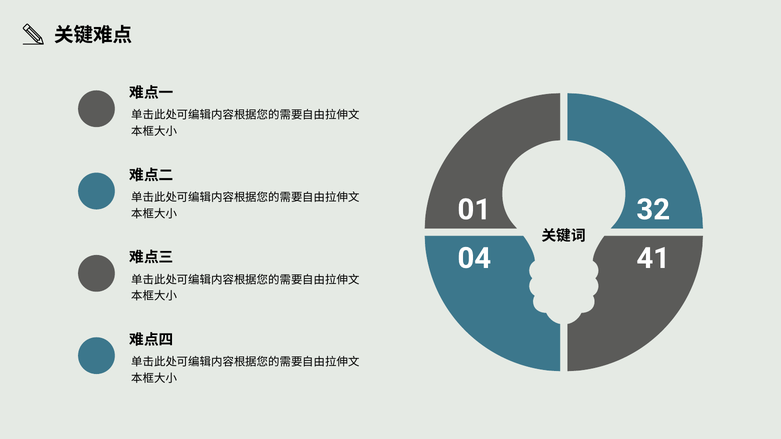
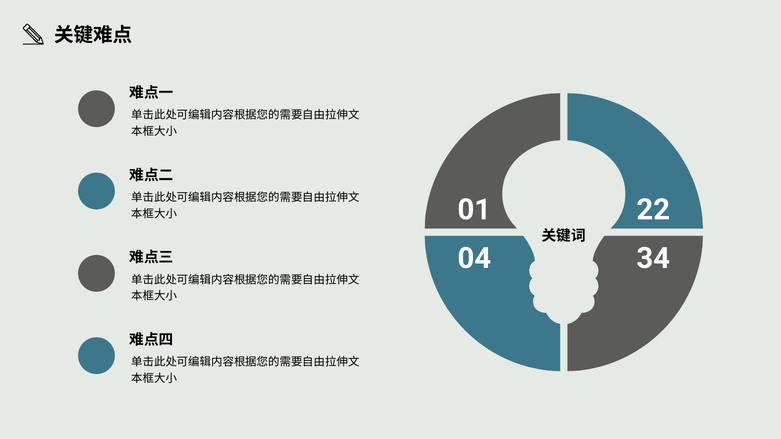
32: 32 -> 22
41: 41 -> 34
